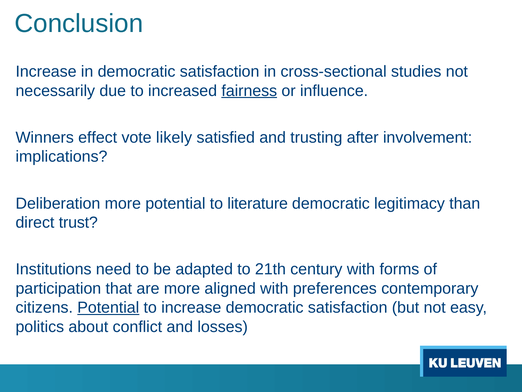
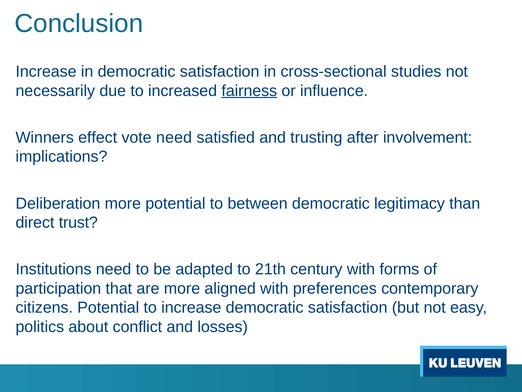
vote likely: likely -> need
literature: literature -> between
Potential at (108, 307) underline: present -> none
